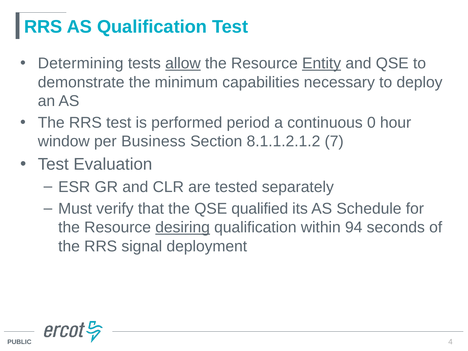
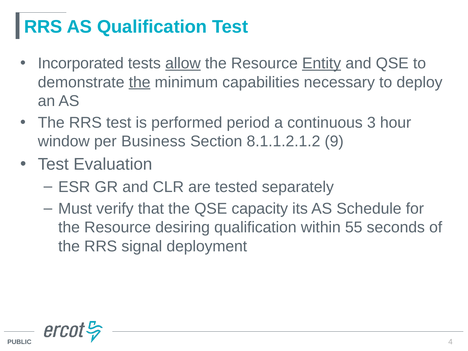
Determining: Determining -> Incorporated
the at (140, 82) underline: none -> present
0: 0 -> 3
7: 7 -> 9
qualified: qualified -> capacity
desiring underline: present -> none
94: 94 -> 55
